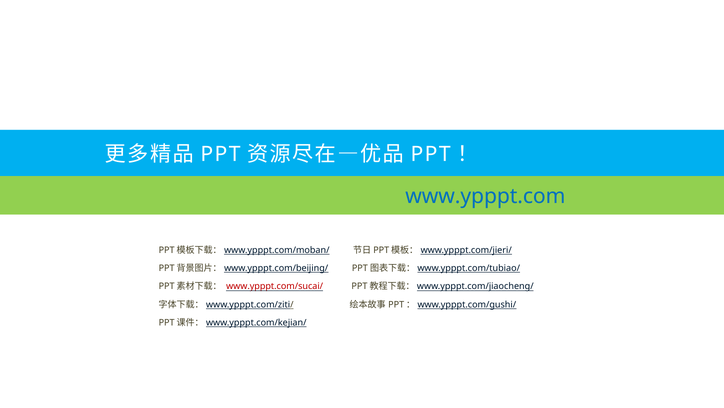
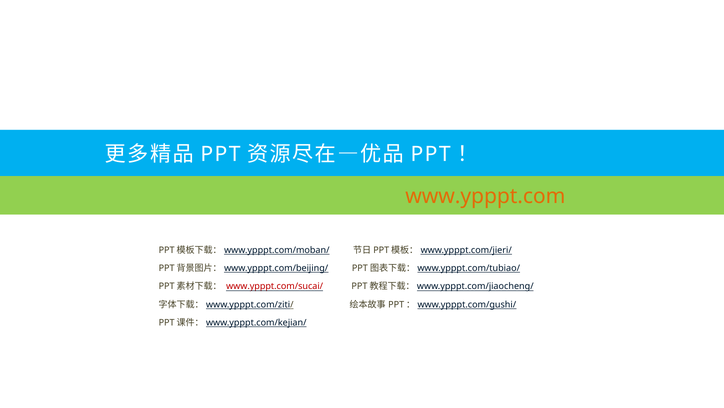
www.ypppt.com colour: blue -> orange
